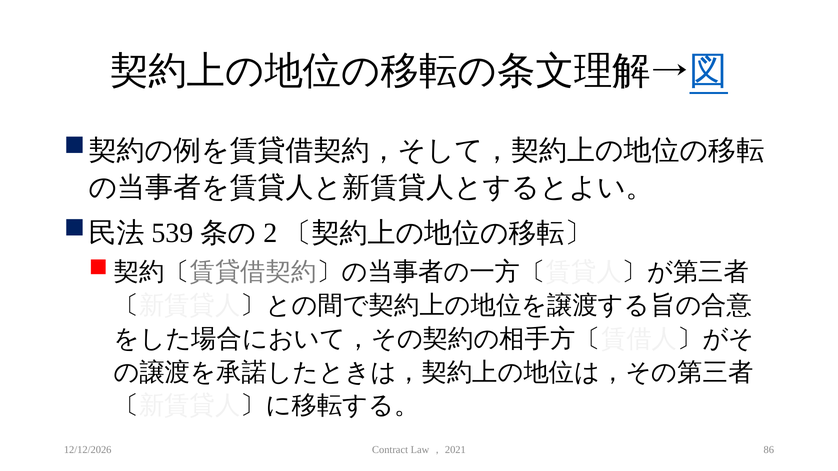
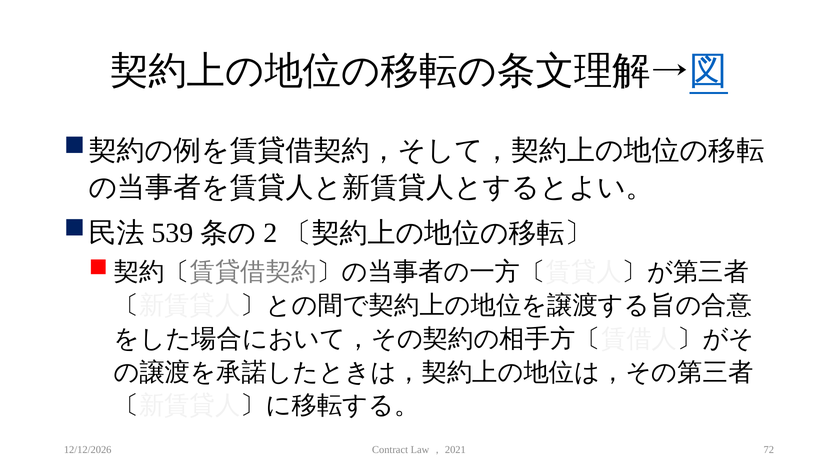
86: 86 -> 72
